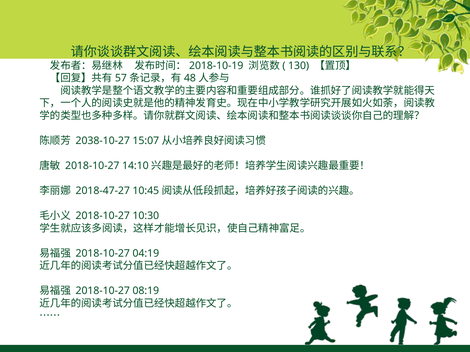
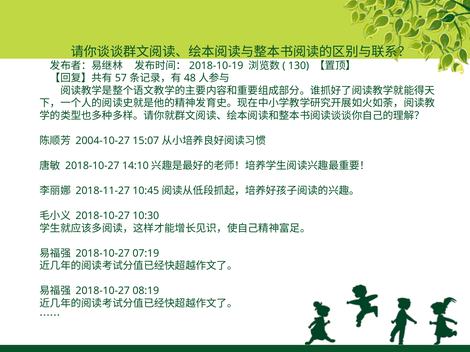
2038-10-27: 2038-10-27 -> 2004-10-27
2018-47-27: 2018-47-27 -> 2018-11-27
04:19: 04:19 -> 07:19
